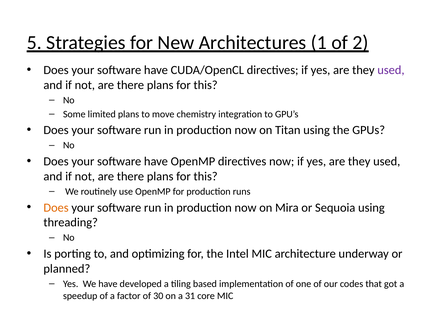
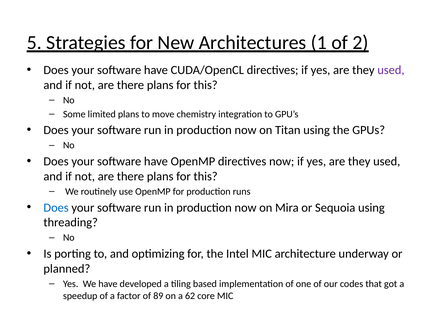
Does at (56, 207) colour: orange -> blue
30: 30 -> 89
31: 31 -> 62
